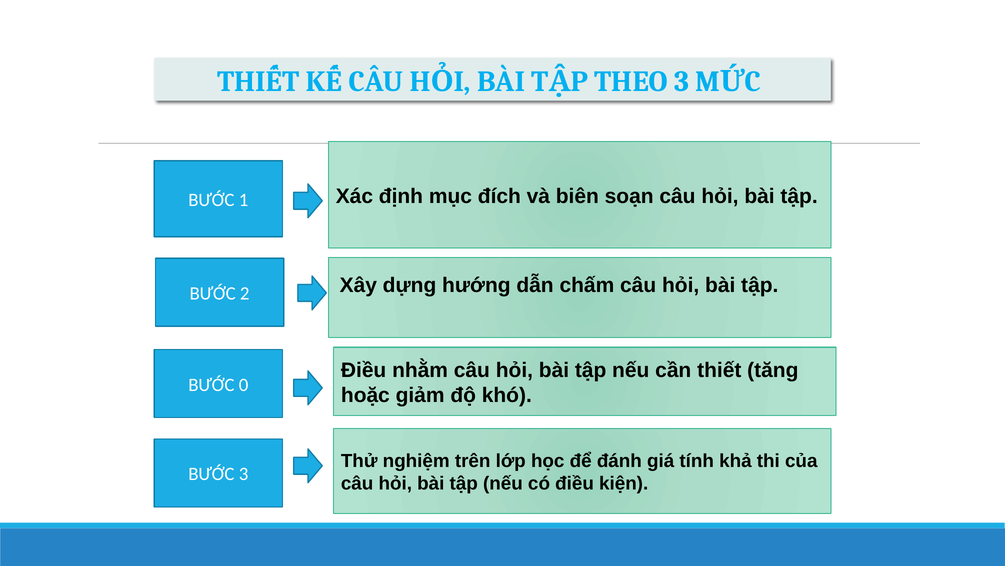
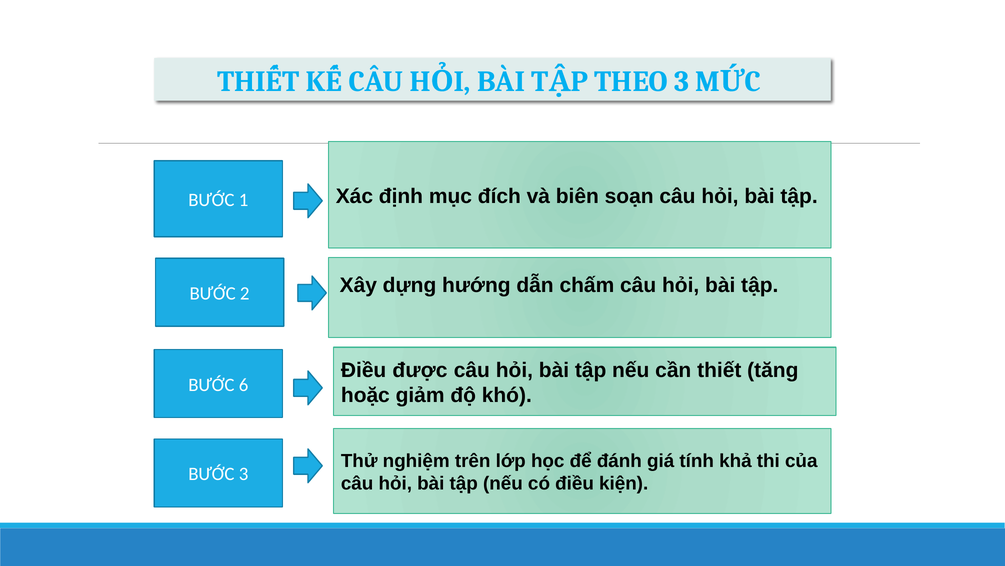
nhằm: nhằm -> được
0: 0 -> 6
